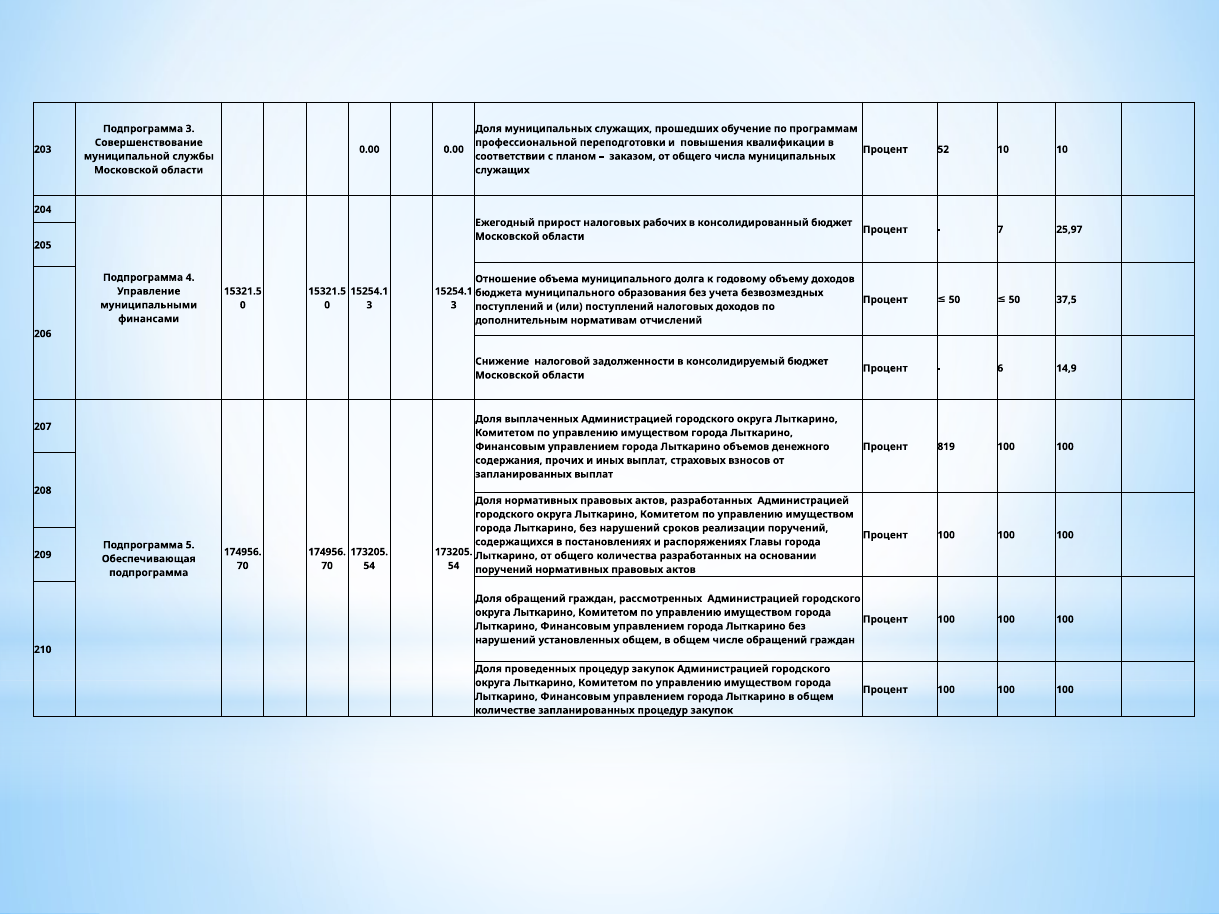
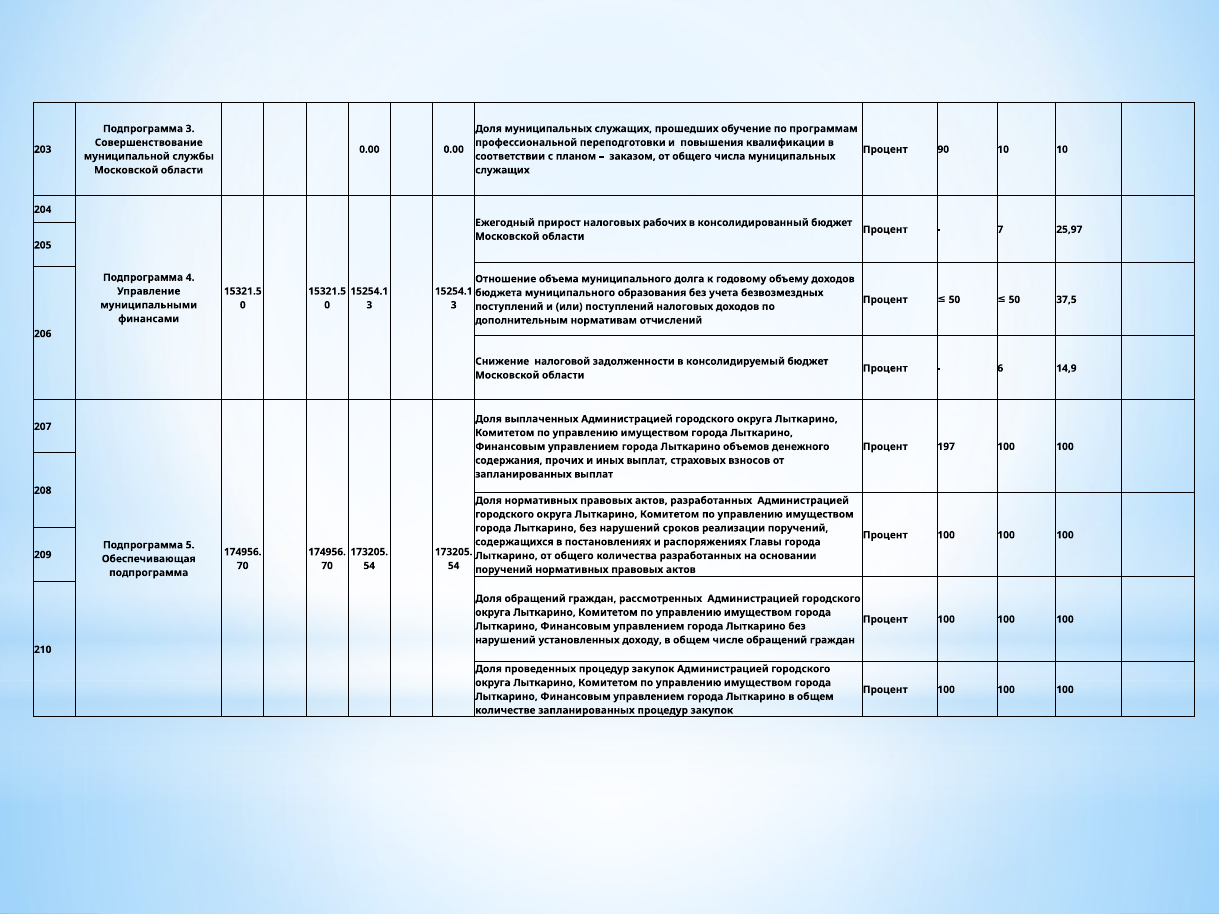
52: 52 -> 90
819: 819 -> 197
установленных общем: общем -> доходу
